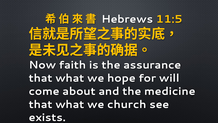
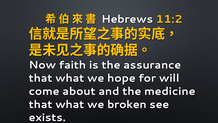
11:5: 11:5 -> 11:2
church: church -> broken
